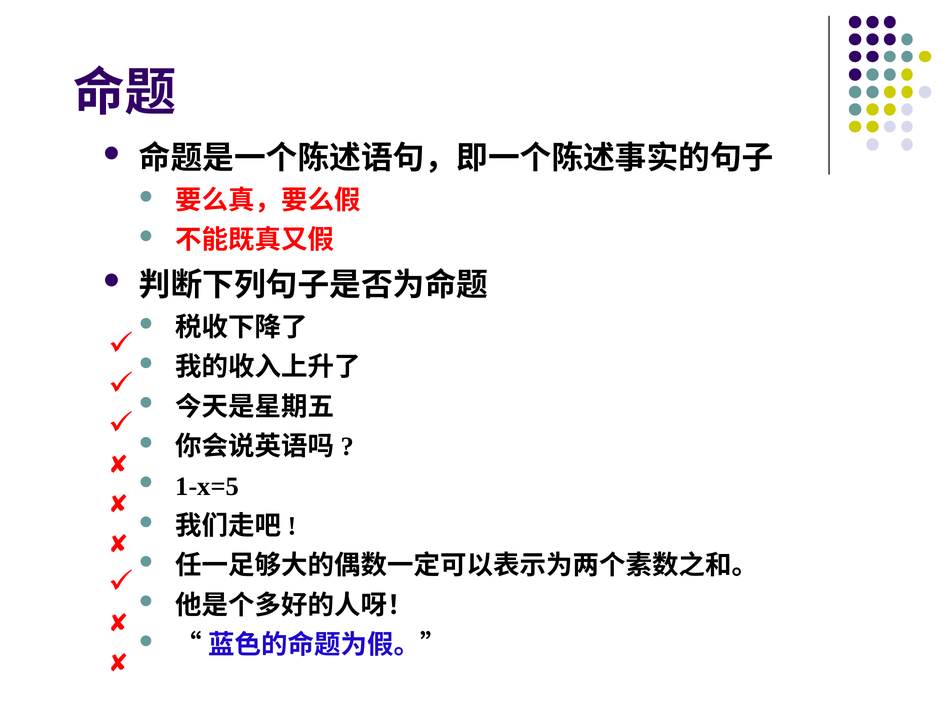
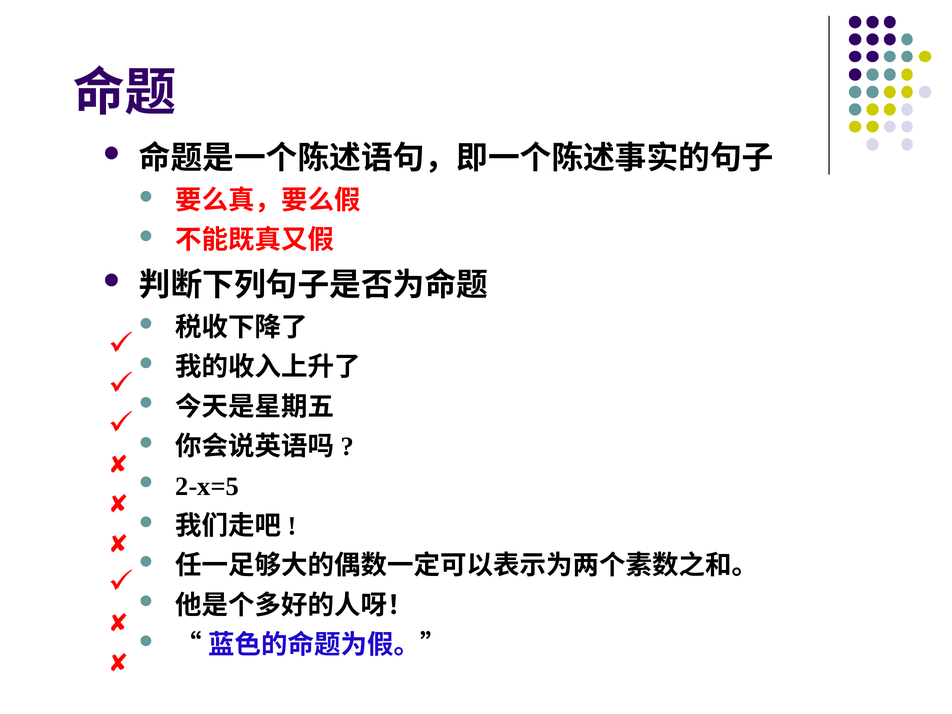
1-x=5: 1-x=5 -> 2-x=5
